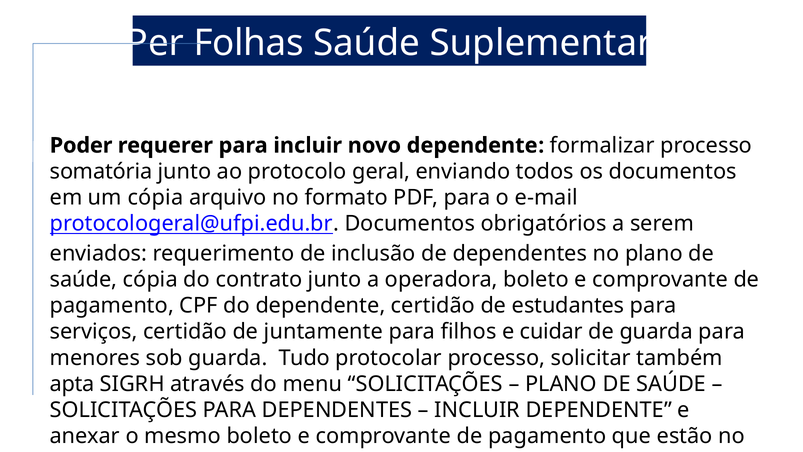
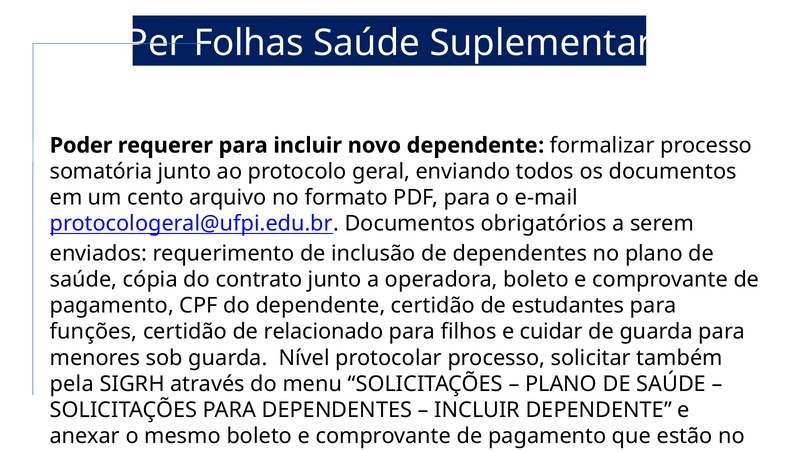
um cópia: cópia -> cento
serviços: serviços -> funções
juntamente: juntamente -> relacionado
Tudo: Tudo -> Nível
apta: apta -> pela
